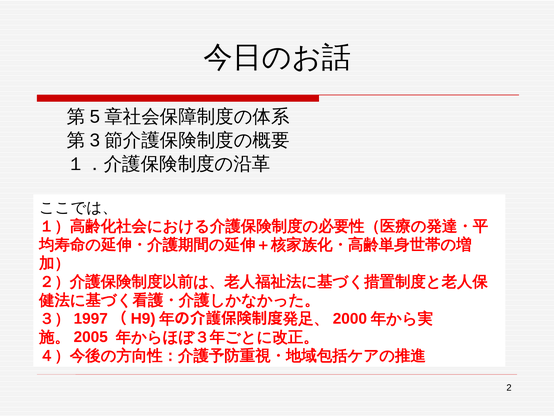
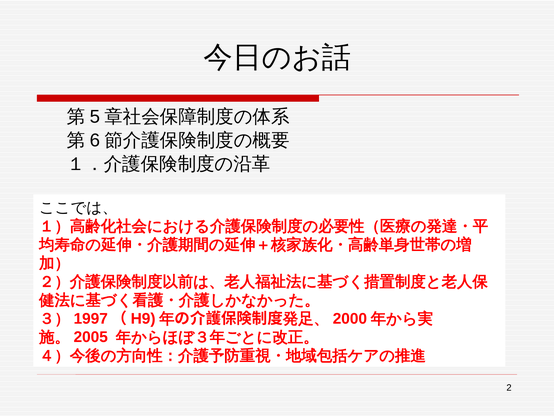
3: 3 -> 6
